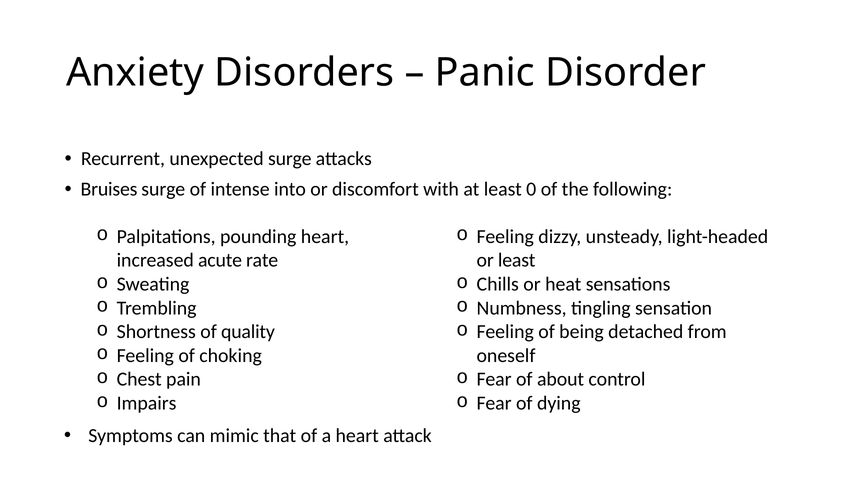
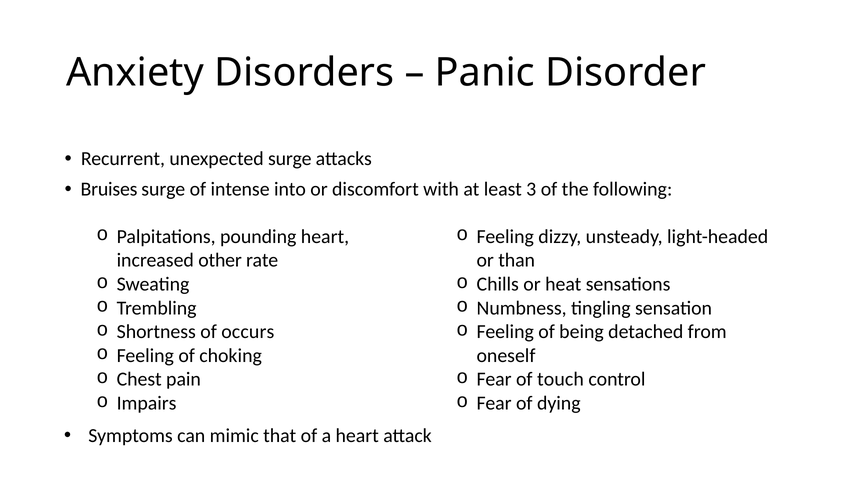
0: 0 -> 3
acute: acute -> other
or least: least -> than
quality: quality -> occurs
about: about -> touch
